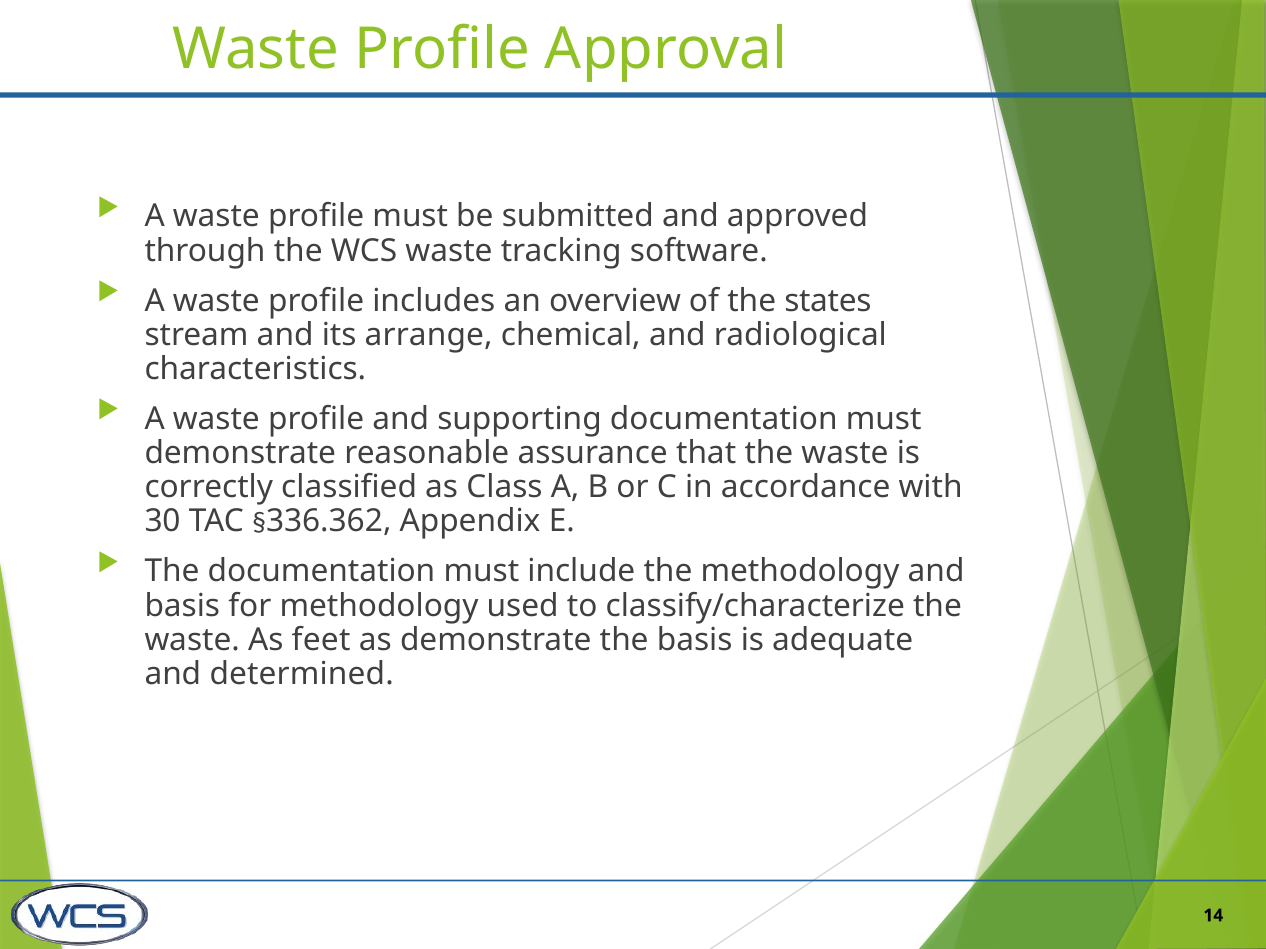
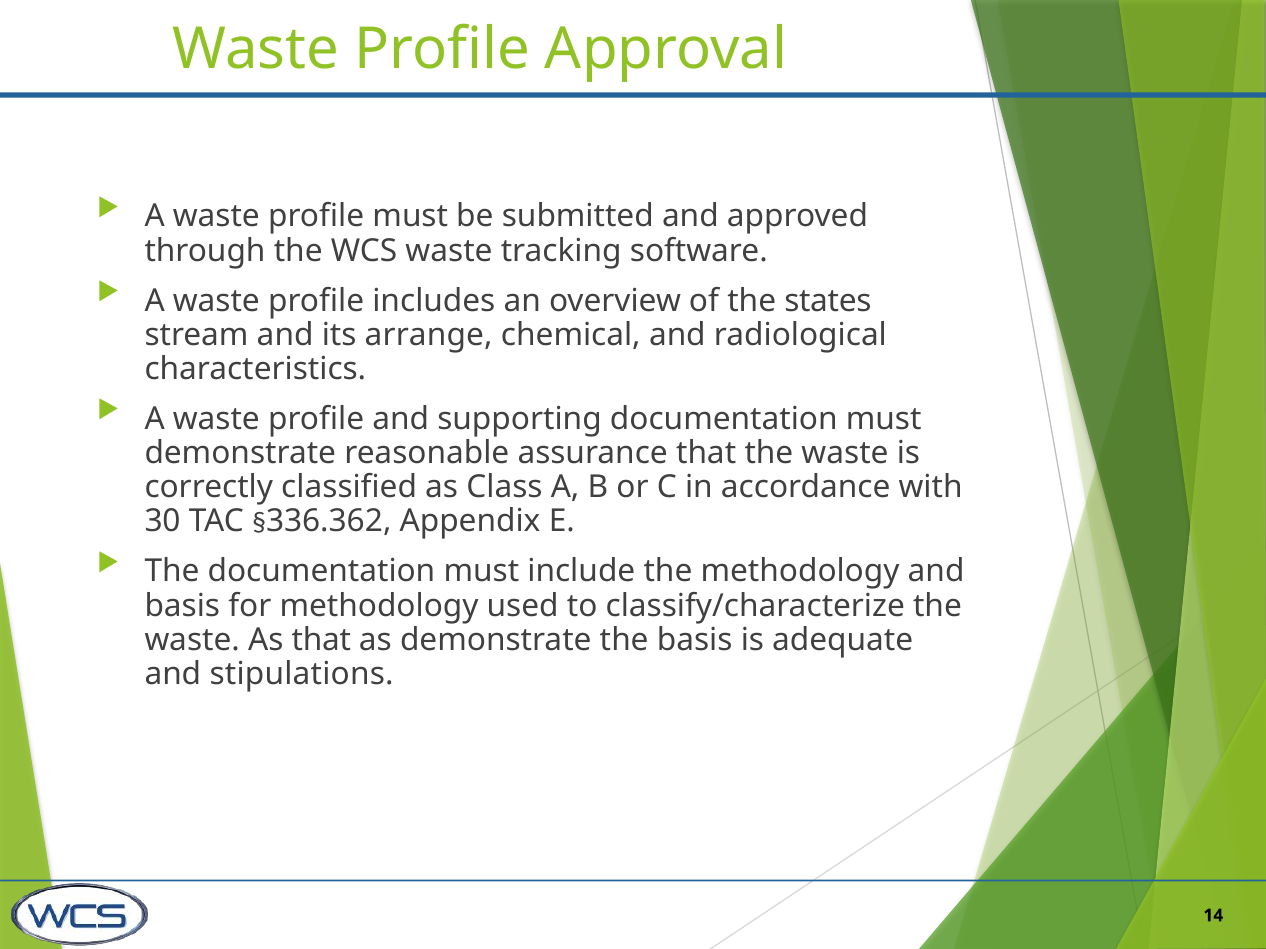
As feet: feet -> that
determined: determined -> stipulations
